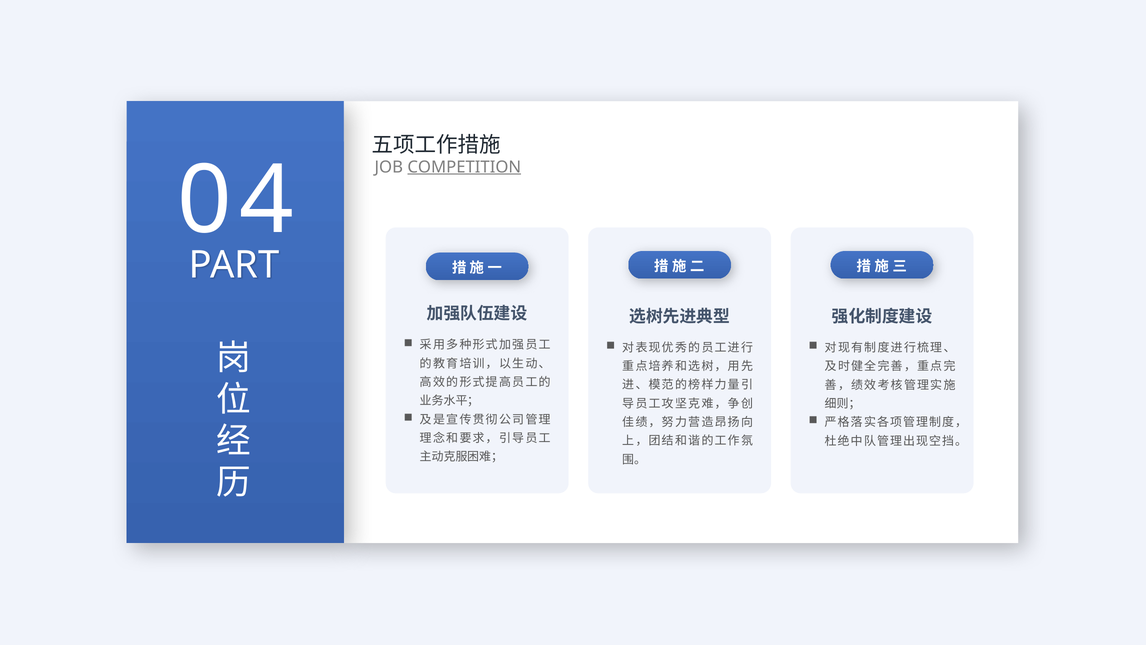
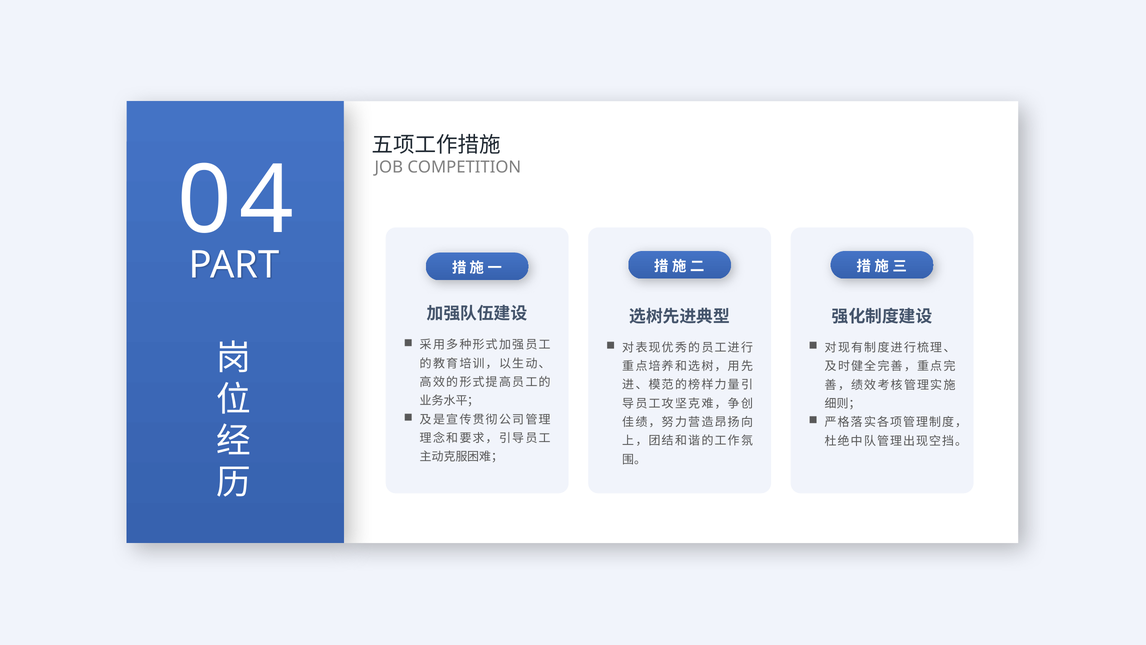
COMPETITION underline: present -> none
